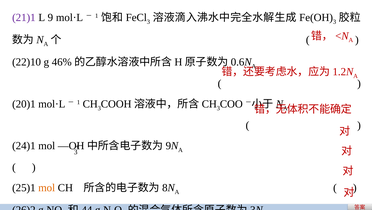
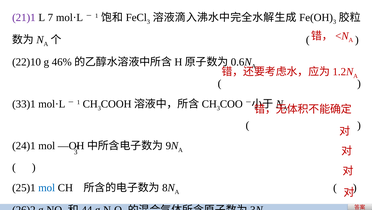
9: 9 -> 7
20)1: 20)1 -> 33)1
mol at (47, 187) colour: orange -> blue
